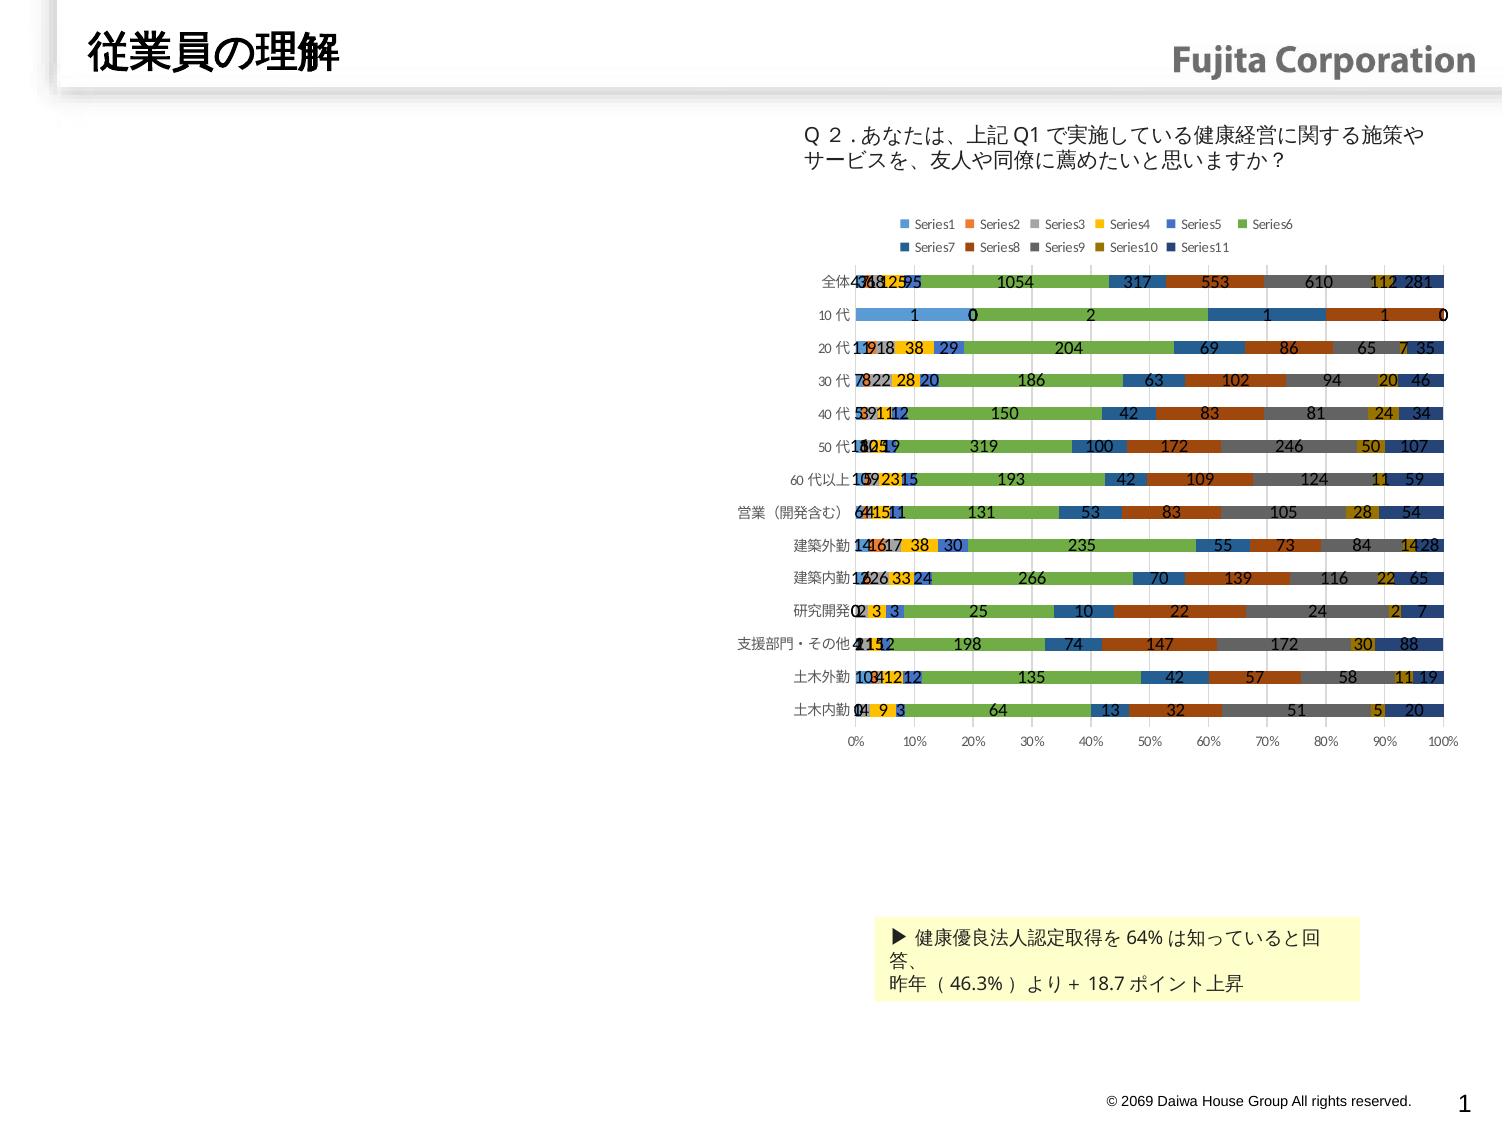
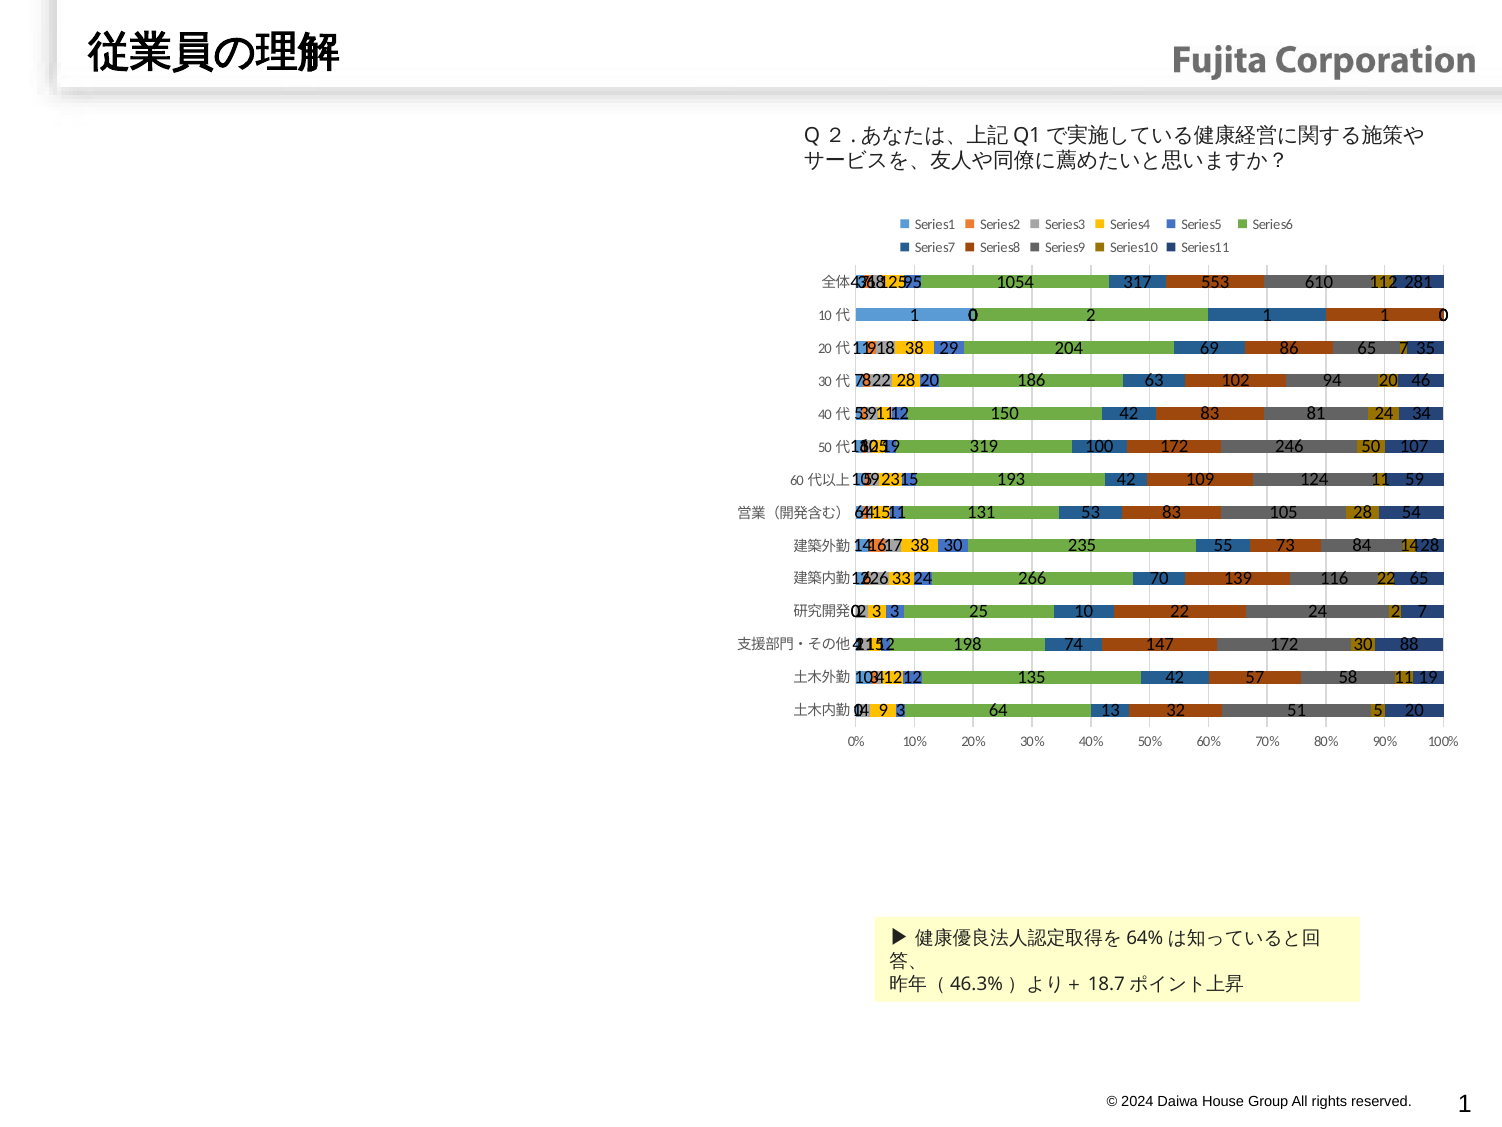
2069: 2069 -> 2024
